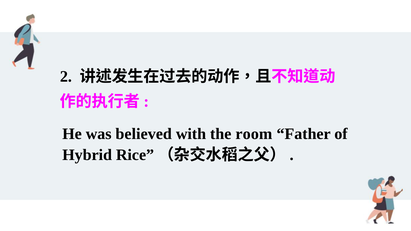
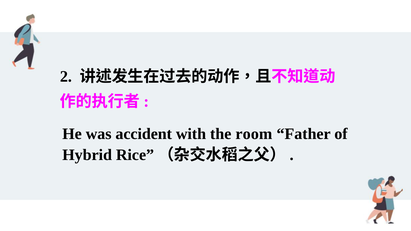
believed: believed -> accident
